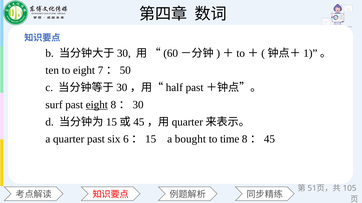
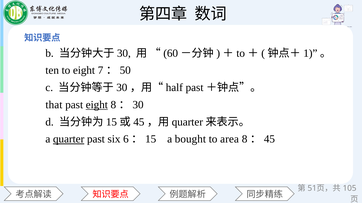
surf: surf -> that
quarter underline: none -> present
time: time -> area
